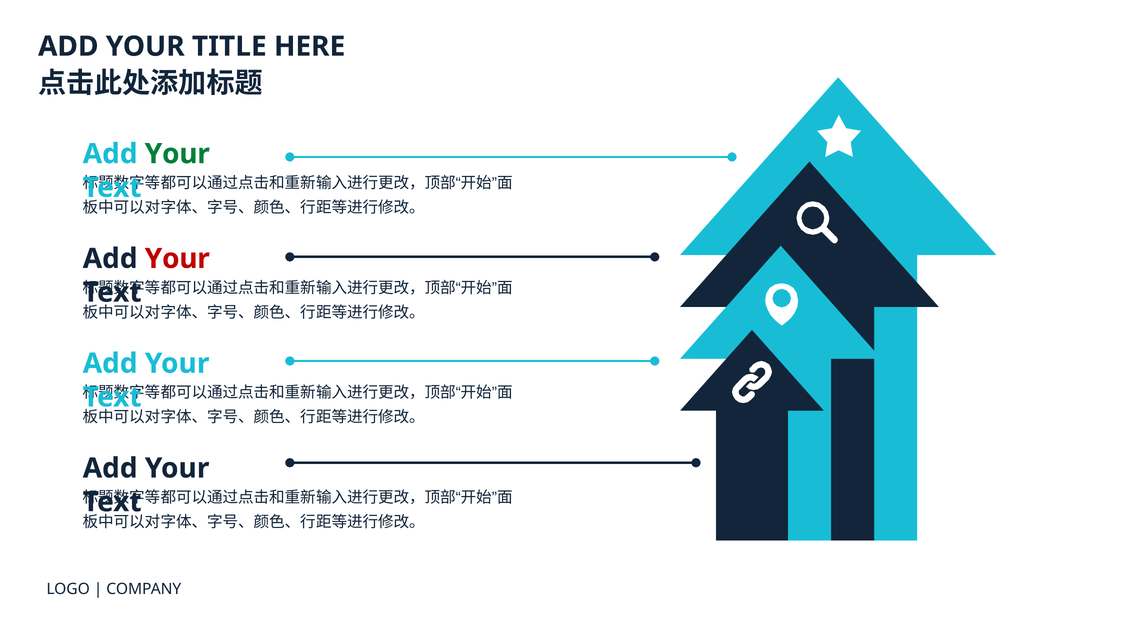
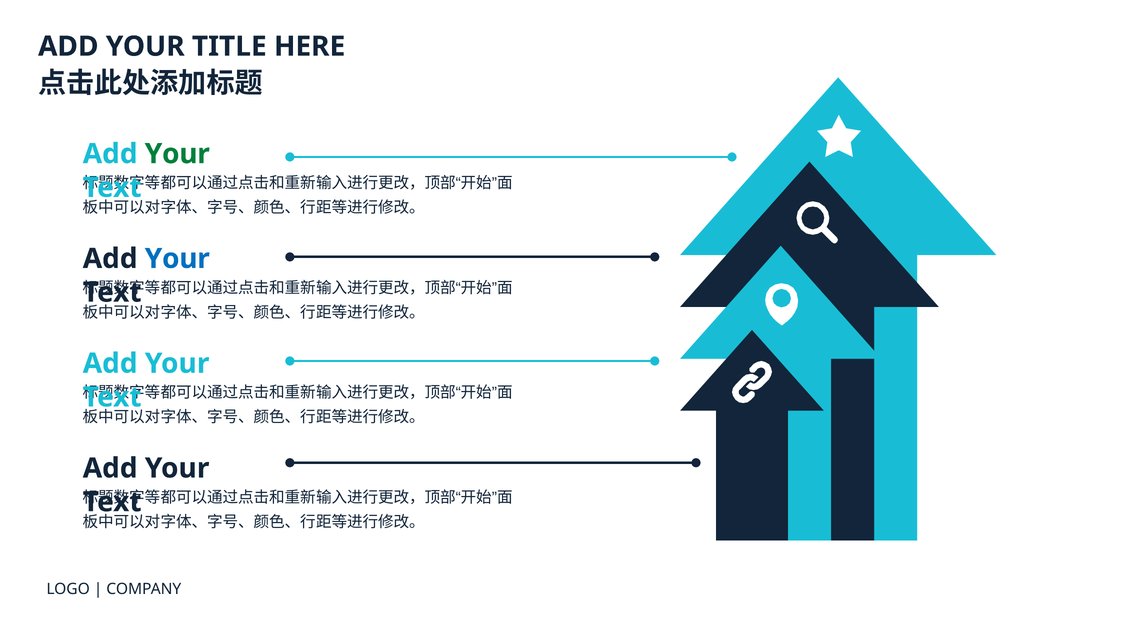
Your at (177, 259) colour: red -> blue
